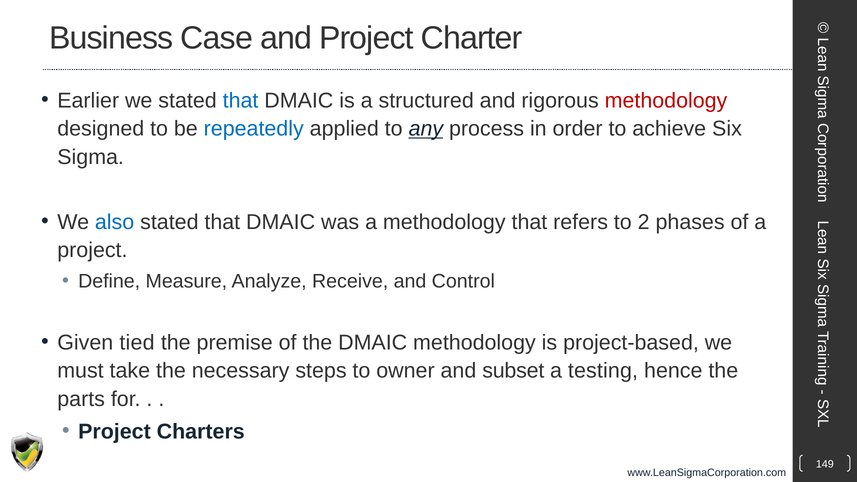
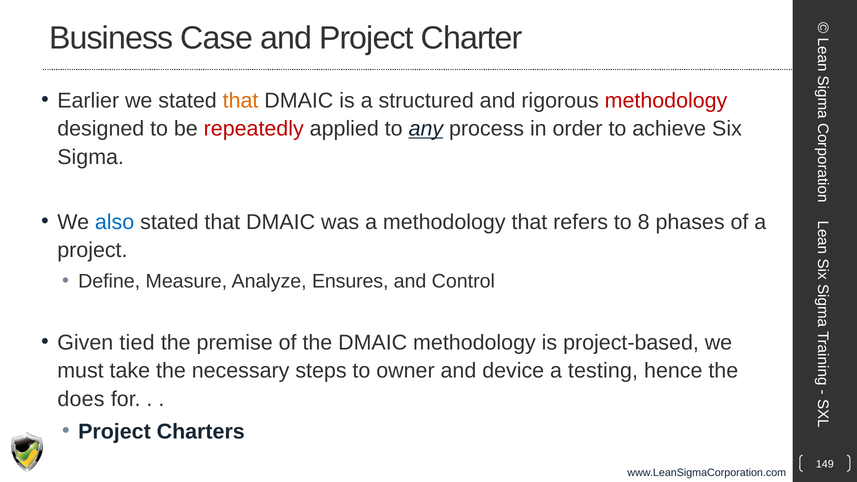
that at (241, 100) colour: blue -> orange
repeatedly colour: blue -> red
2: 2 -> 8
Receive: Receive -> Ensures
subset: subset -> device
parts: parts -> does
